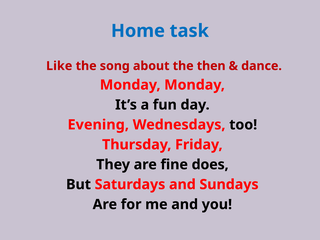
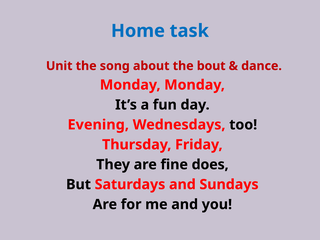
Like: Like -> Unit
then: then -> bout
